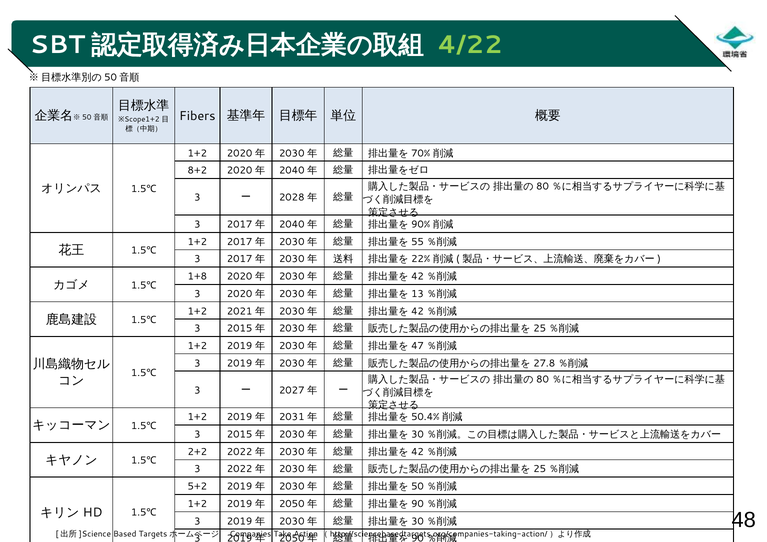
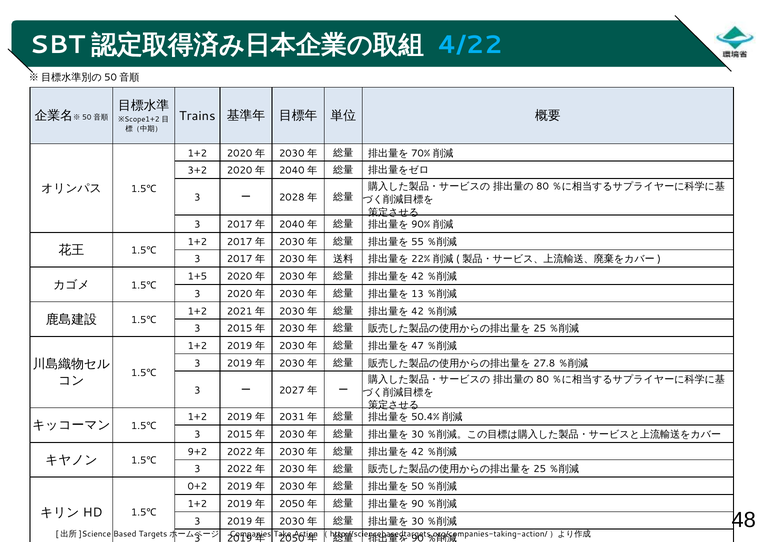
4/22 colour: light green -> light blue
Fibers: Fibers -> Trains
8+2: 8+2 -> 3+2
1+8: 1+8 -> 1+5
2+2: 2+2 -> 9+2
5+2: 5+2 -> 0+2
